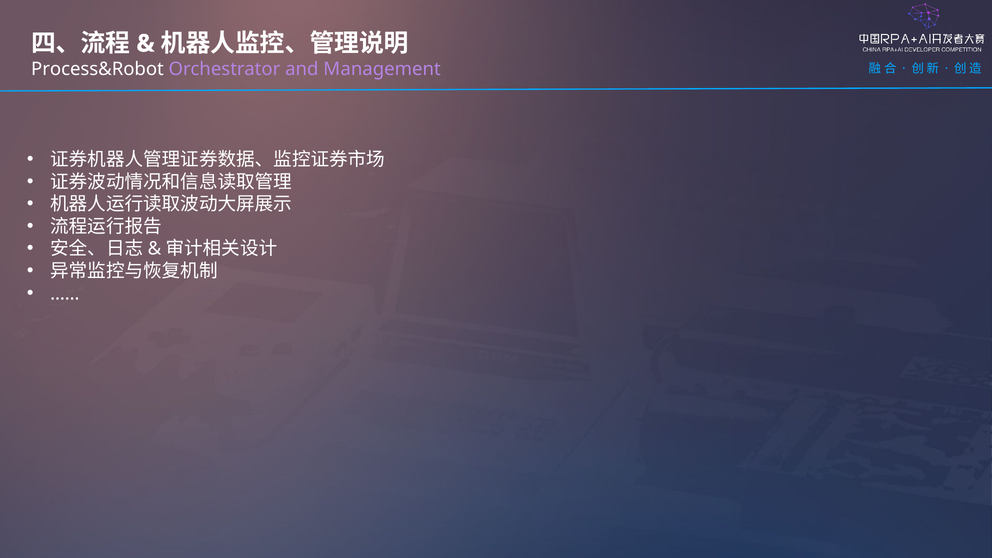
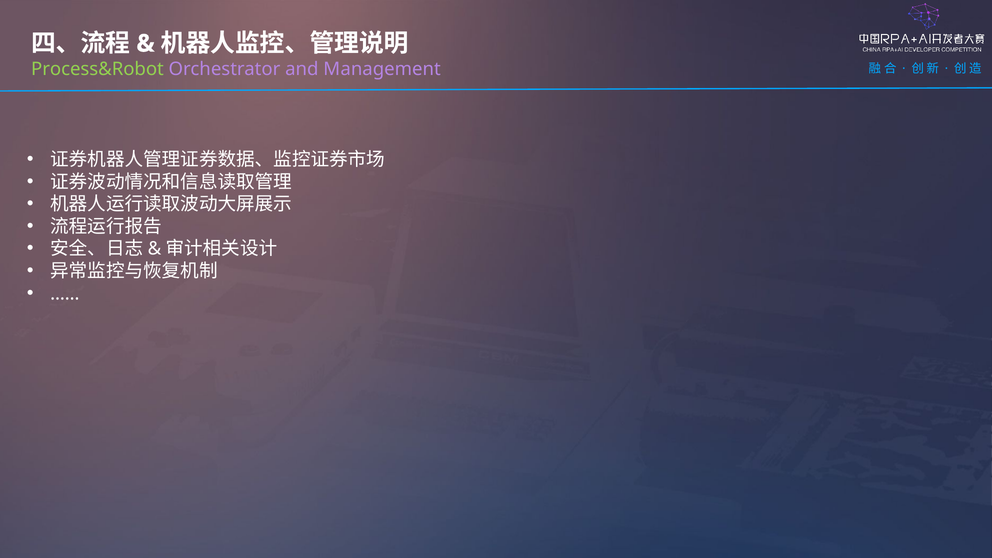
Process&Robot colour: white -> light green
